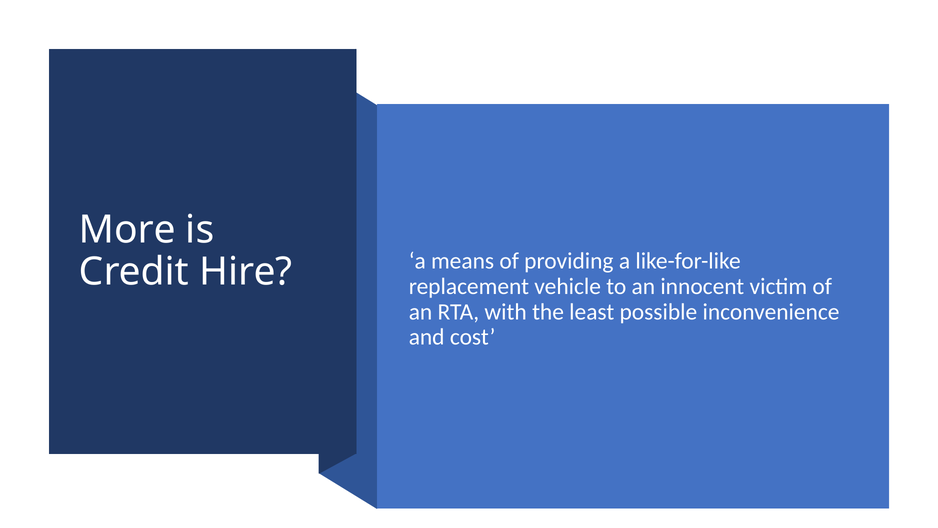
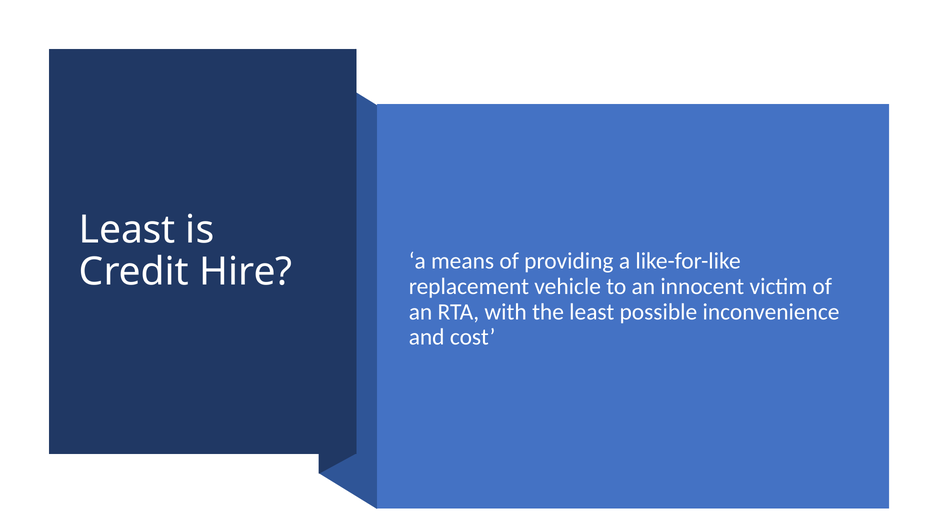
More at (127, 230): More -> Least
